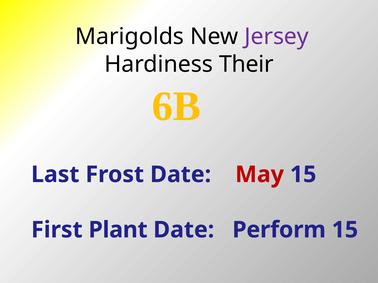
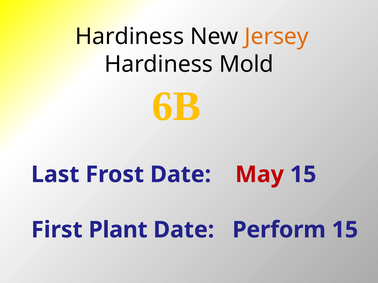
Marigolds at (130, 37): Marigolds -> Hardiness
Jersey colour: purple -> orange
Their: Their -> Mold
